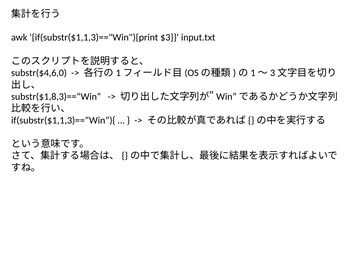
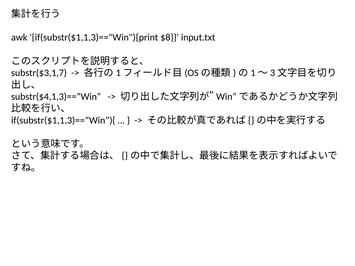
$3: $3 -> $8
substr($4,6,0: substr($4,6,0 -> substr($3,1,7
substr($1,8,3)==“Win“: substr($1,8,3)==“Win“ -> substr($4,1,3)==“Win“
